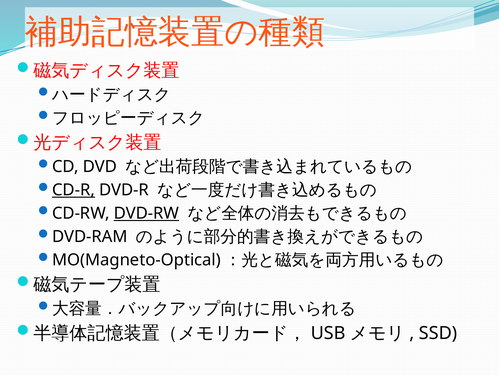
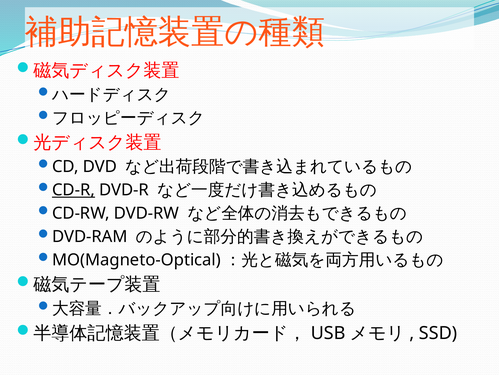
DVD-RW underline: present -> none
